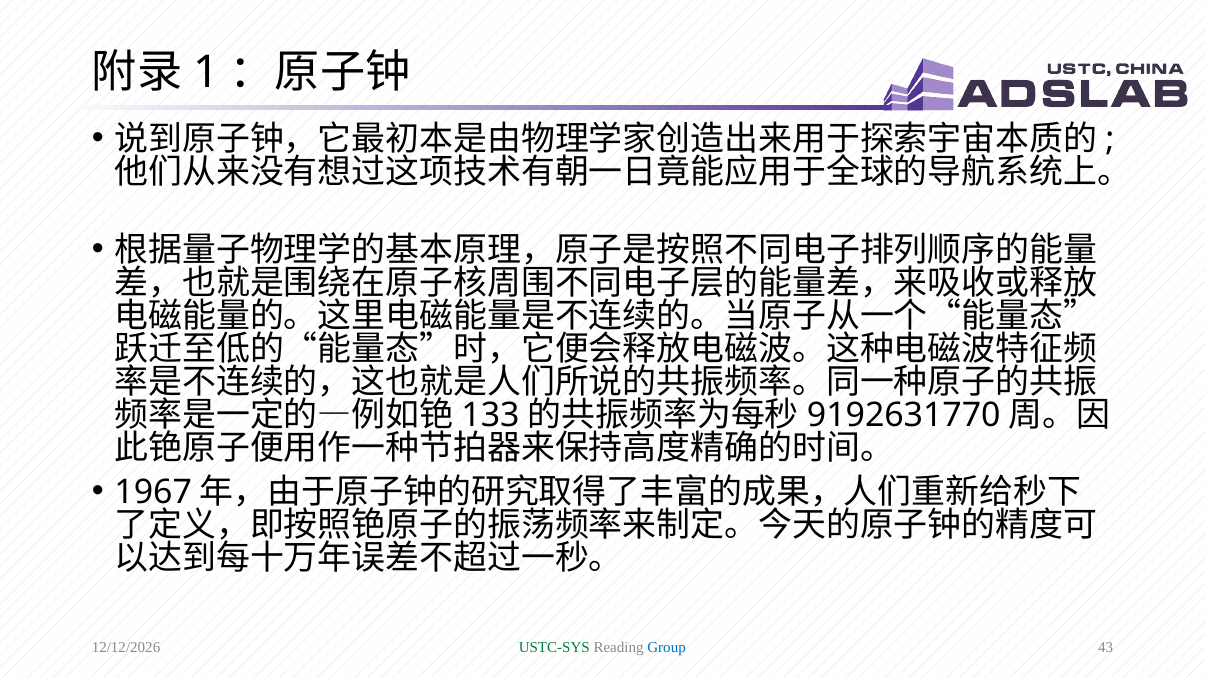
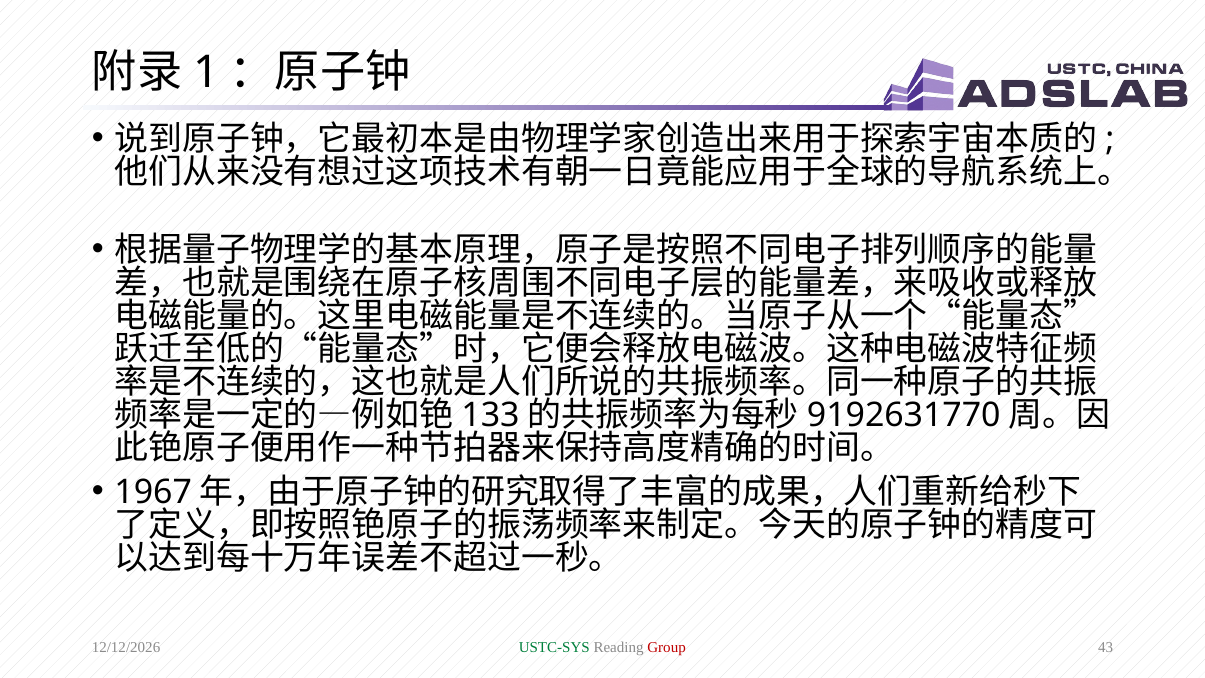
Group colour: blue -> red
